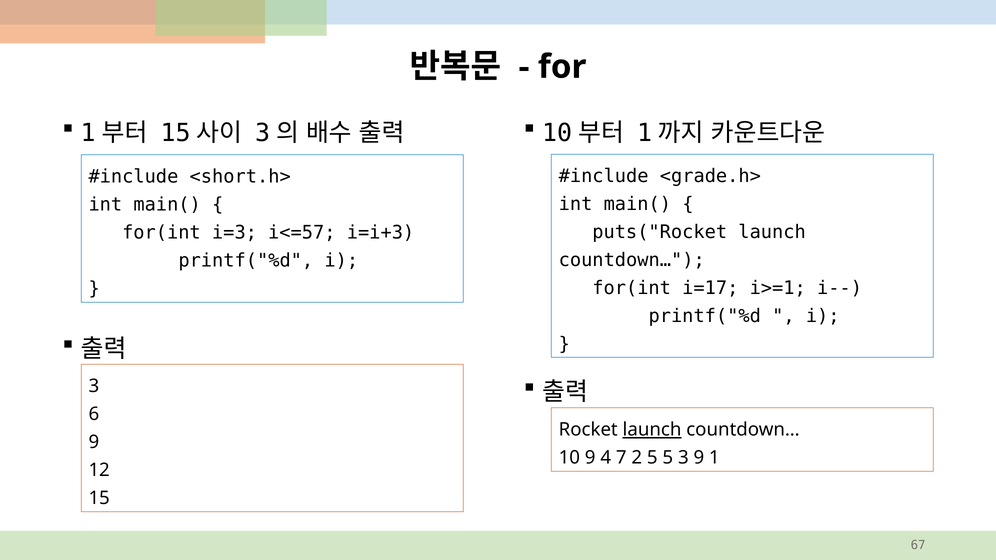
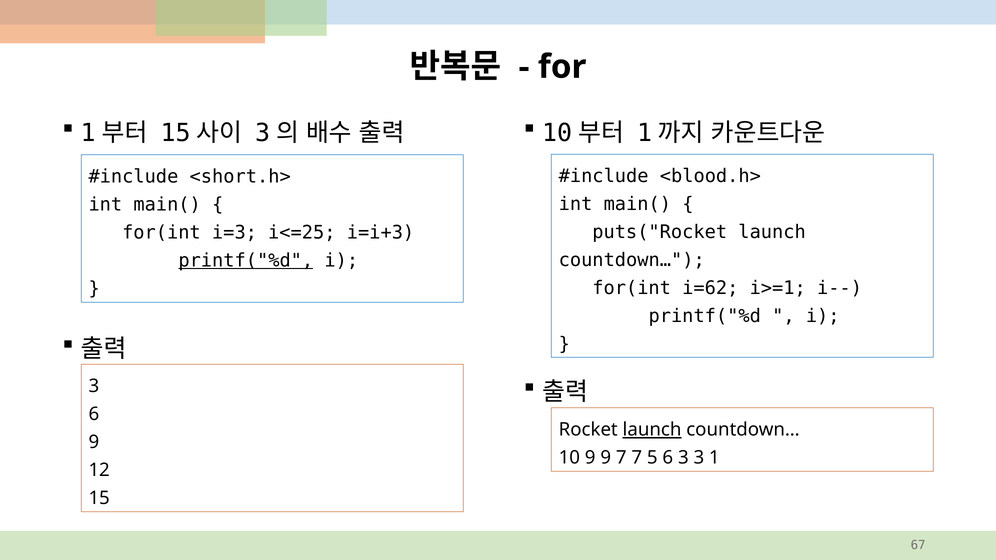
<grade.h>: <grade.h> -> <blood.h>
i<=57: i<=57 -> i<=25
printf("%d at (246, 261) underline: none -> present
i=17: i=17 -> i=62
9 4: 4 -> 9
7 2: 2 -> 7
5 5: 5 -> 6
3 9: 9 -> 3
